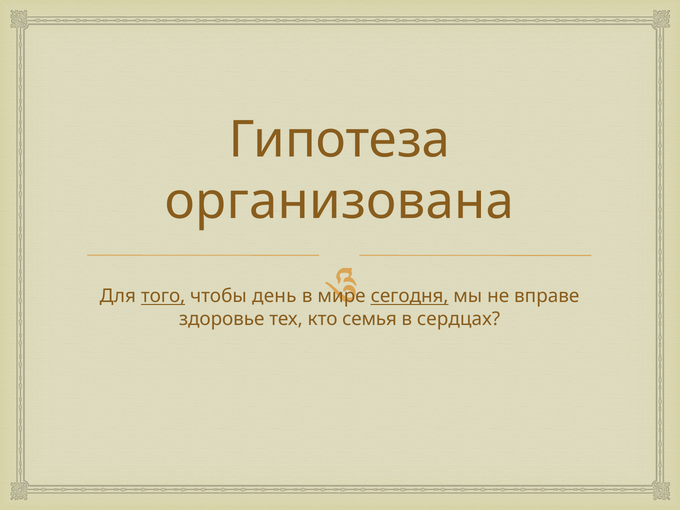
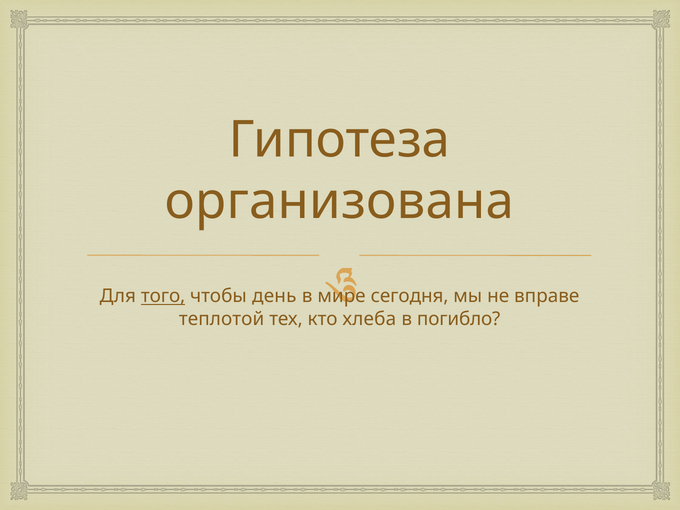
сегодня underline: present -> none
здоровье: здоровье -> теплотой
семья: семья -> хлеба
сердцах: сердцах -> погибло
